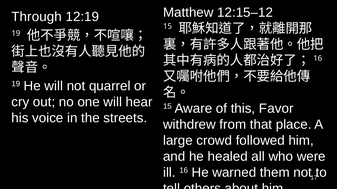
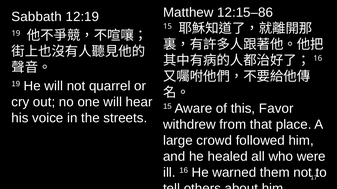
12:15–12: 12:15–12 -> 12:15–86
Through: Through -> Sabbath
